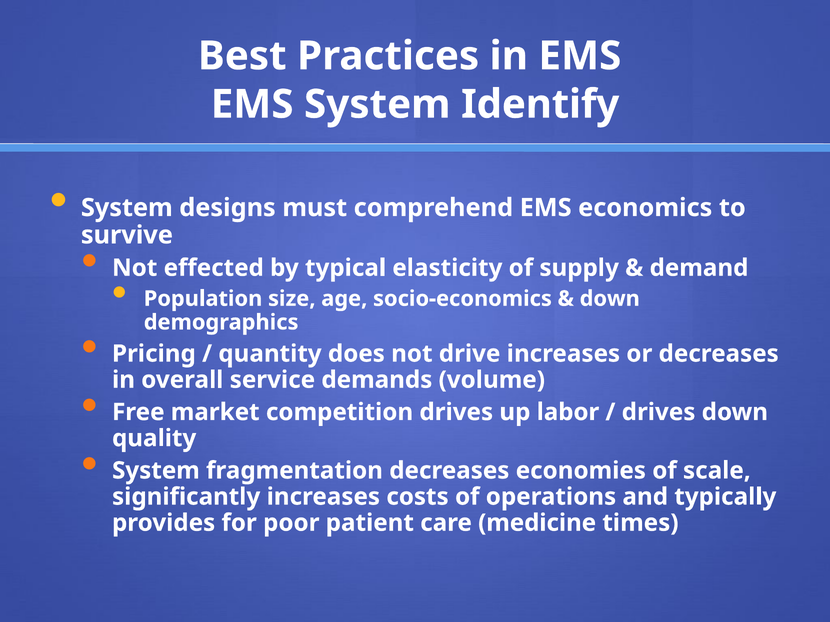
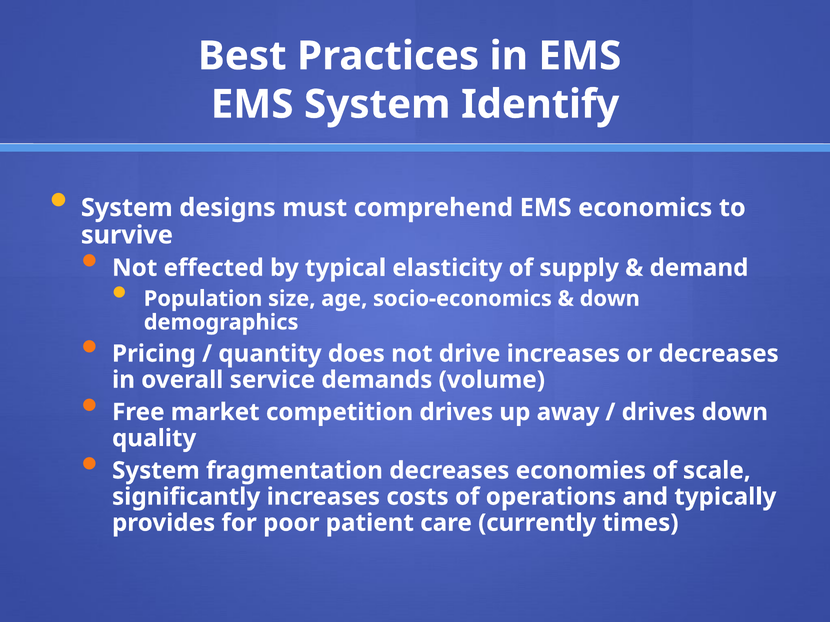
labor: labor -> away
medicine: medicine -> currently
